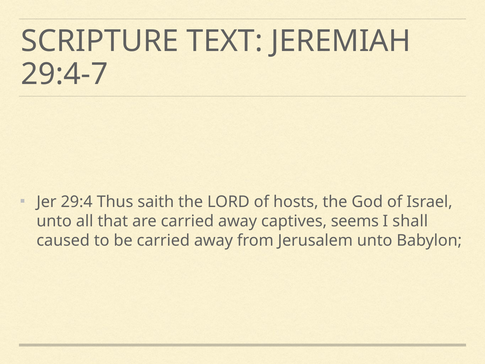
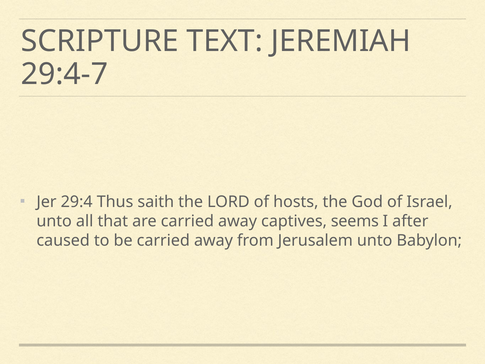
shall: shall -> after
